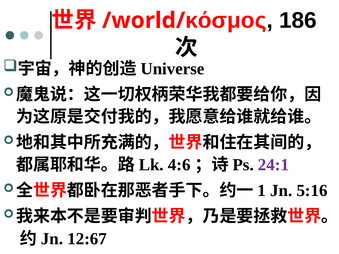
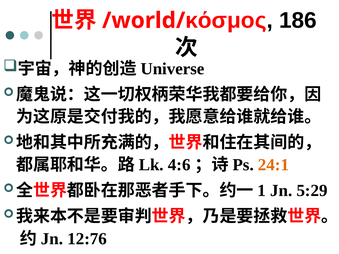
24:1 colour: purple -> orange
5:16: 5:16 -> 5:29
12:67: 12:67 -> 12:76
